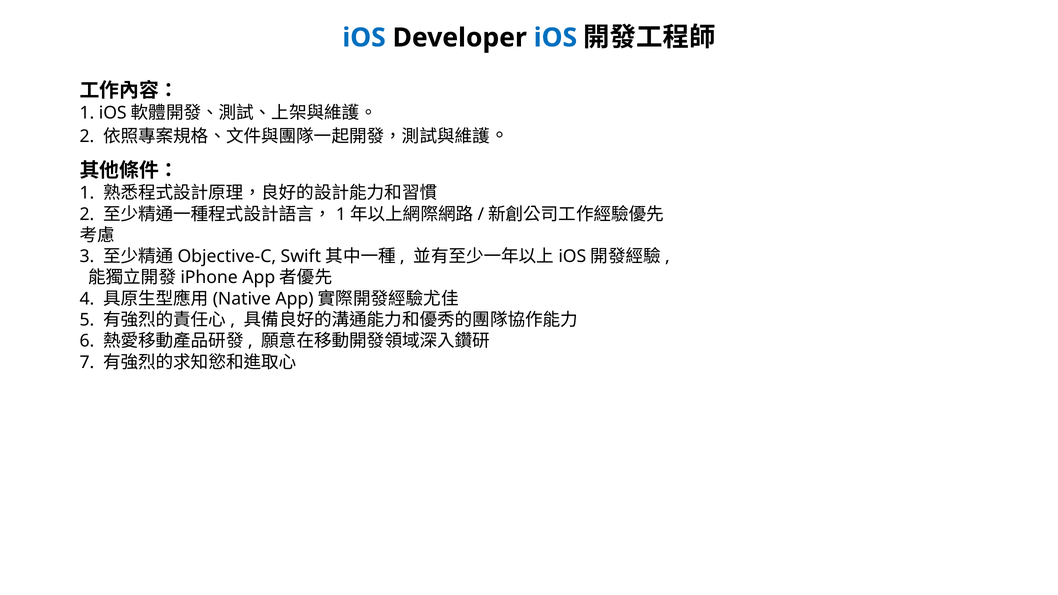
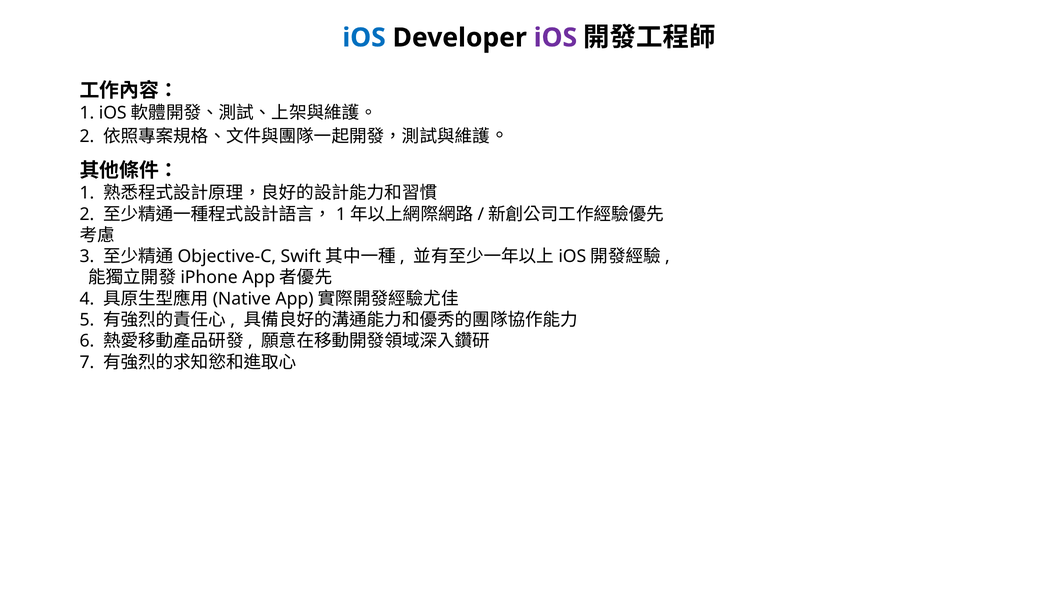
iOS at (555, 38) colour: blue -> purple
